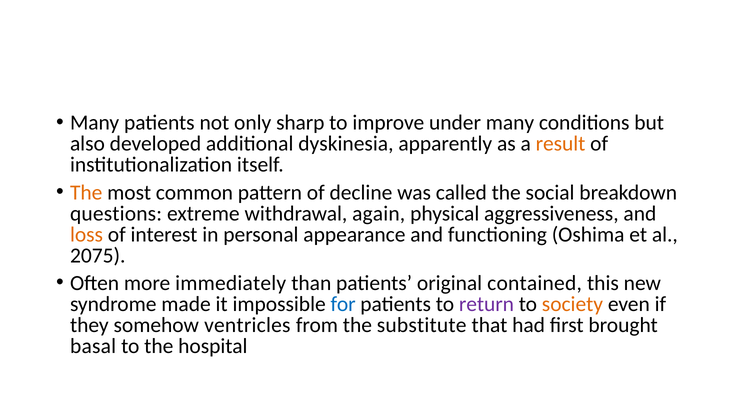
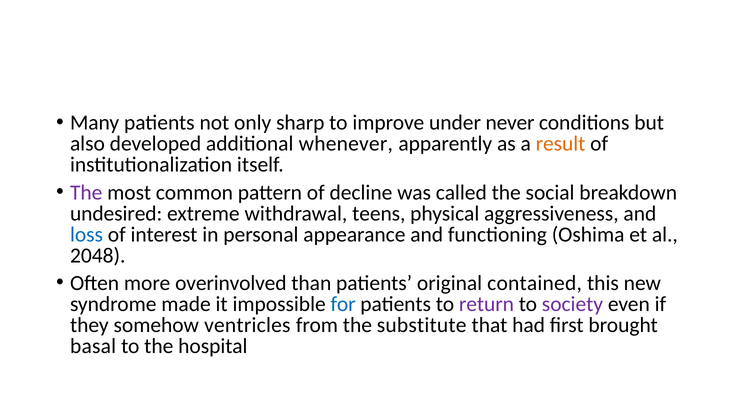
under many: many -> never
dyskinesia: dyskinesia -> whenever
The at (86, 192) colour: orange -> purple
questions: questions -> undesired
again: again -> teens
loss colour: orange -> blue
2075: 2075 -> 2048
immediately: immediately -> overinvolved
society colour: orange -> purple
